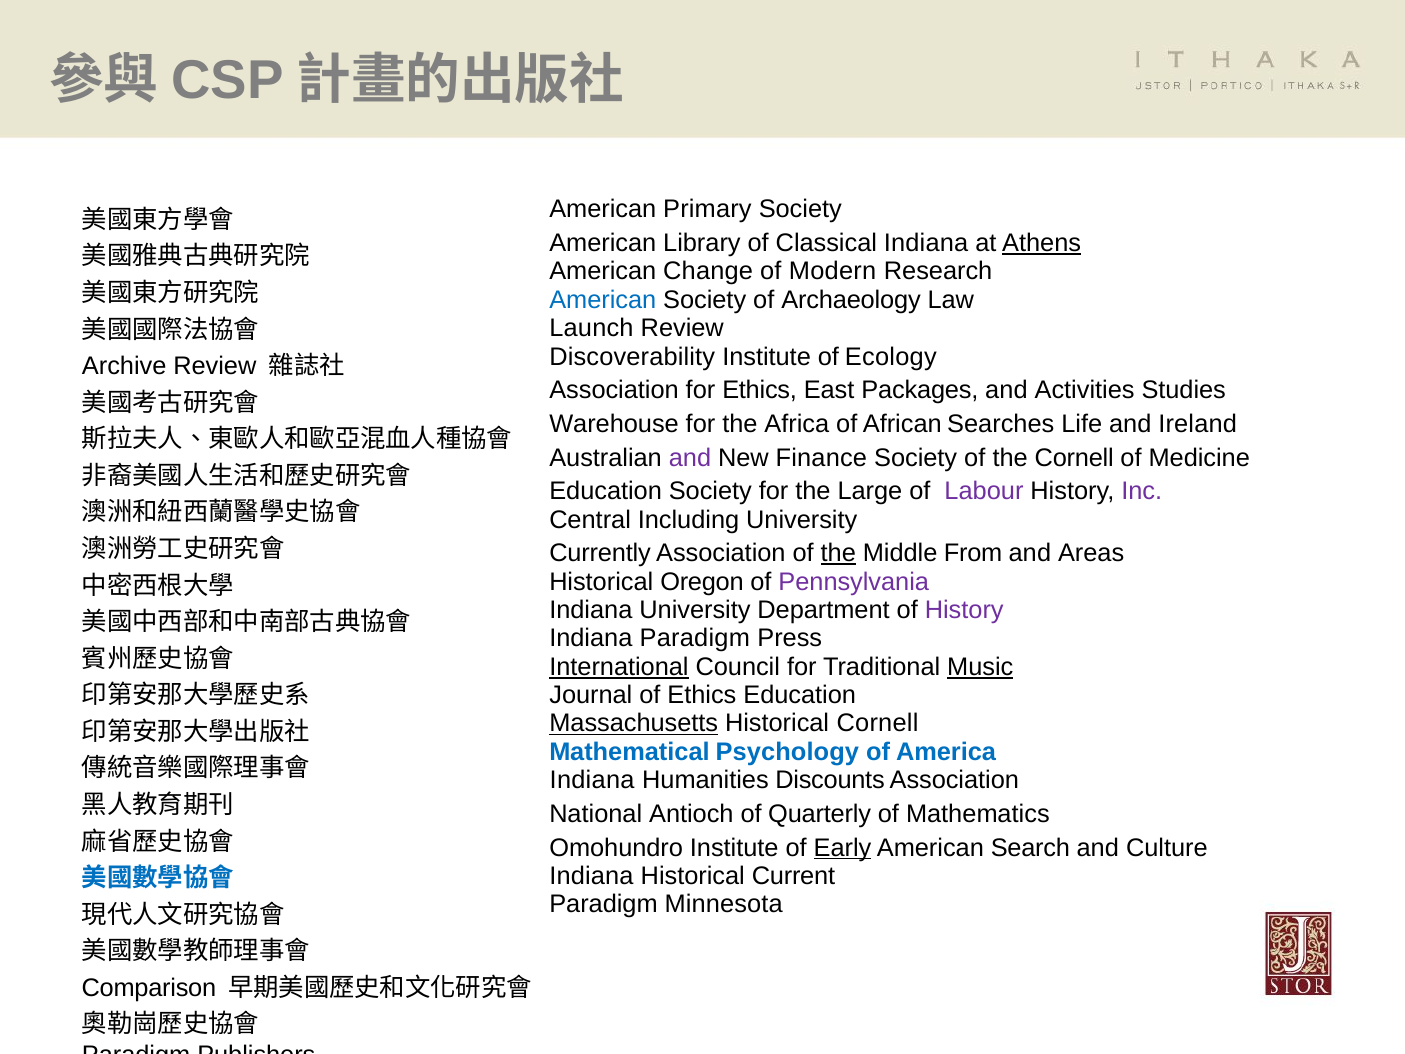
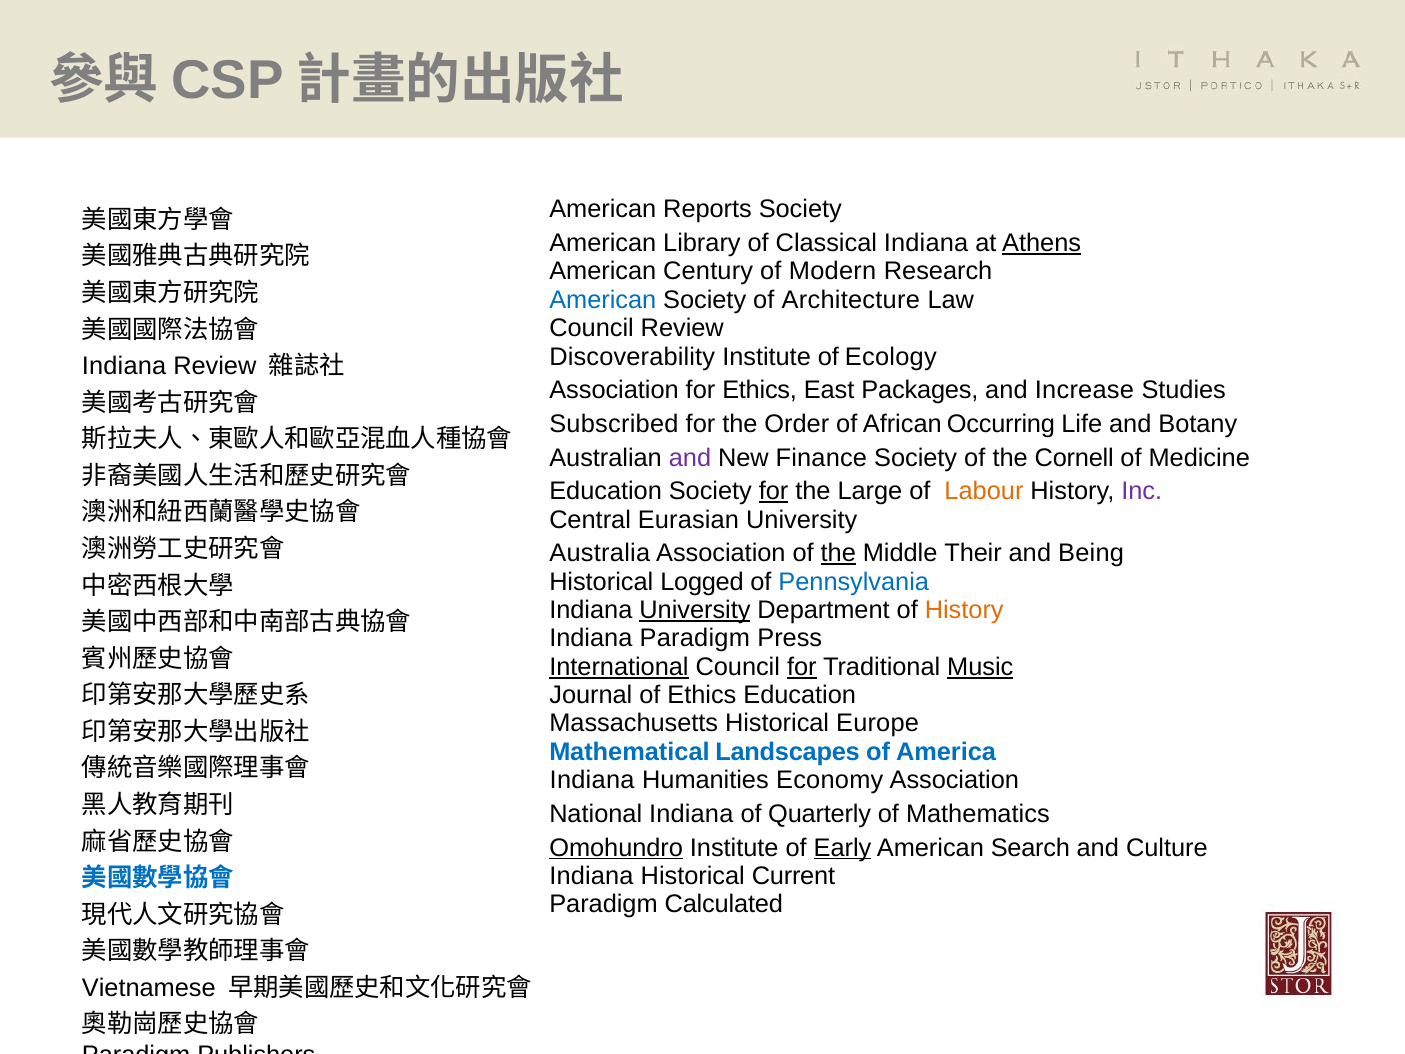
Primary: Primary -> Reports
Change: Change -> Century
Archaeology: Archaeology -> Architecture
Launch at (591, 328): Launch -> Council
Archive at (124, 366): Archive -> Indiana
Activities: Activities -> Increase
Warehouse: Warehouse -> Subscribed
Africa: Africa -> Order
Searches: Searches -> Occurring
Ireland: Ireland -> Botany
for at (774, 491) underline: none -> present
Labour colour: purple -> orange
Including: Including -> Eurasian
Currently: Currently -> Australia
From: From -> Their
Areas: Areas -> Being
Oregon: Oregon -> Logged
Pennsylvania colour: purple -> blue
University at (695, 610) underline: none -> present
History at (964, 610) colour: purple -> orange
for at (802, 667) underline: none -> present
Massachusetts underline: present -> none
Historical Cornell: Cornell -> Europe
Psychology: Psychology -> Landscapes
Discounts: Discounts -> Economy
National Antioch: Antioch -> Indiana
Omohundro underline: none -> present
Minnesota: Minnesota -> Calculated
Comparison: Comparison -> Vietnamese
